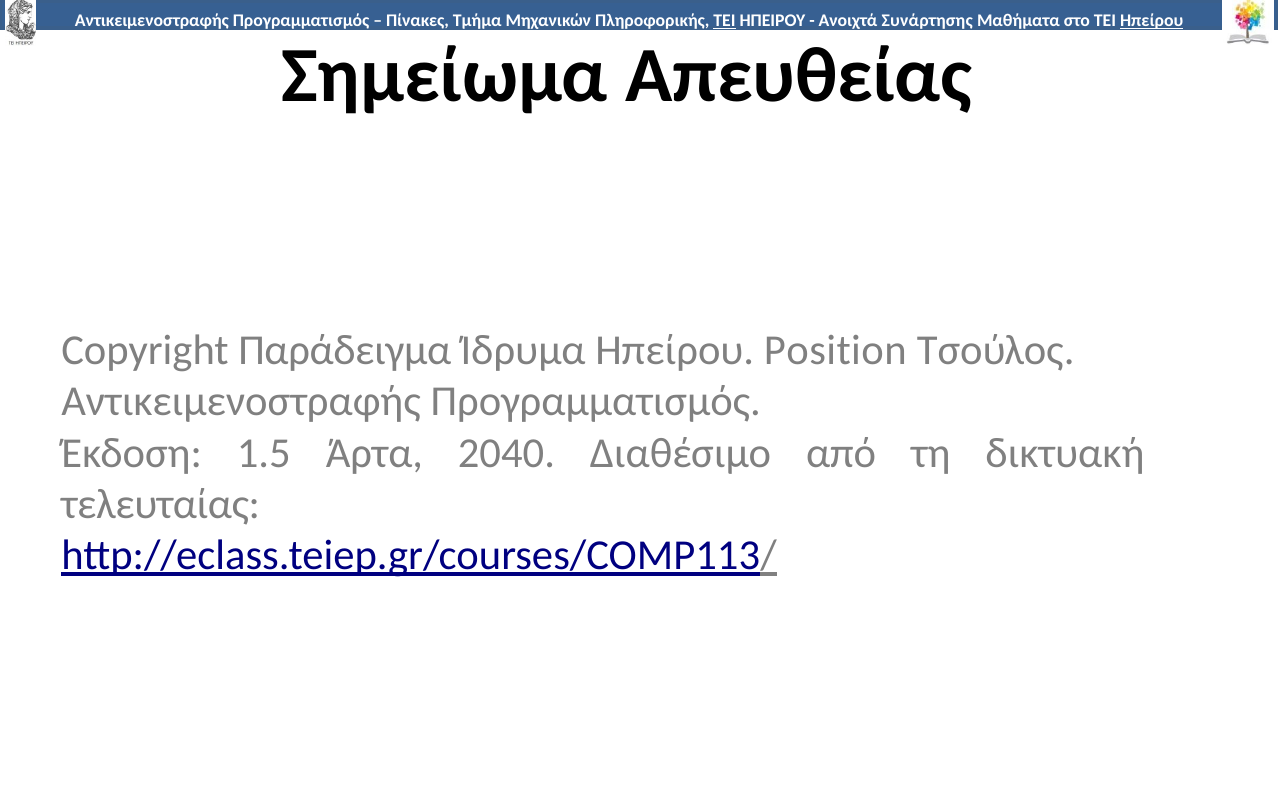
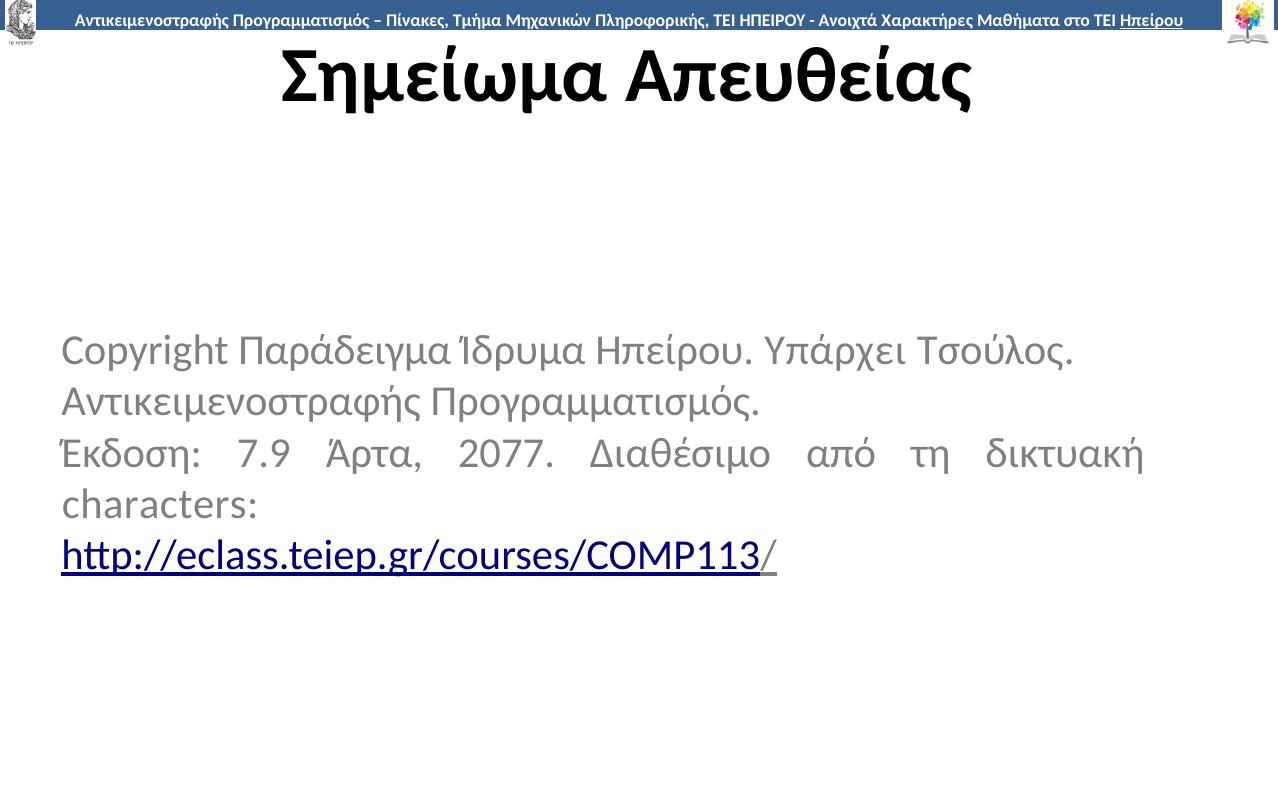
ΤΕΙ at (725, 21) underline: present -> none
Συνάρτησης: Συνάρτησης -> Χαρακτήρες
Position: Position -> Υπάρχει
1.5: 1.5 -> 7.9
2040: 2040 -> 2077
τελευταίας: τελευταίας -> characters
